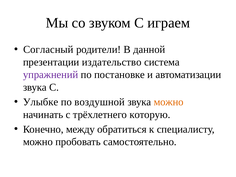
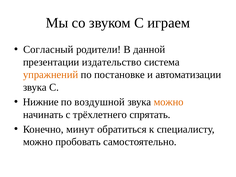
упражнений colour: purple -> orange
Улыбке: Улыбке -> Нижние
которую: которую -> спрятать
между: между -> минут
